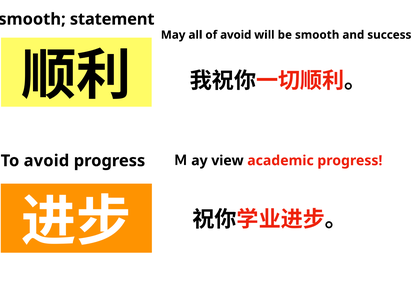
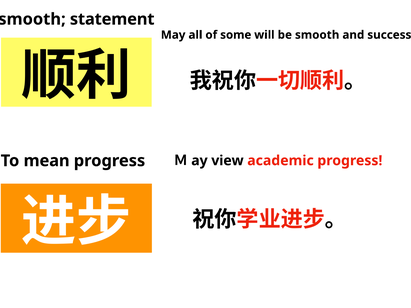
of avoid: avoid -> some
To avoid: avoid -> mean
